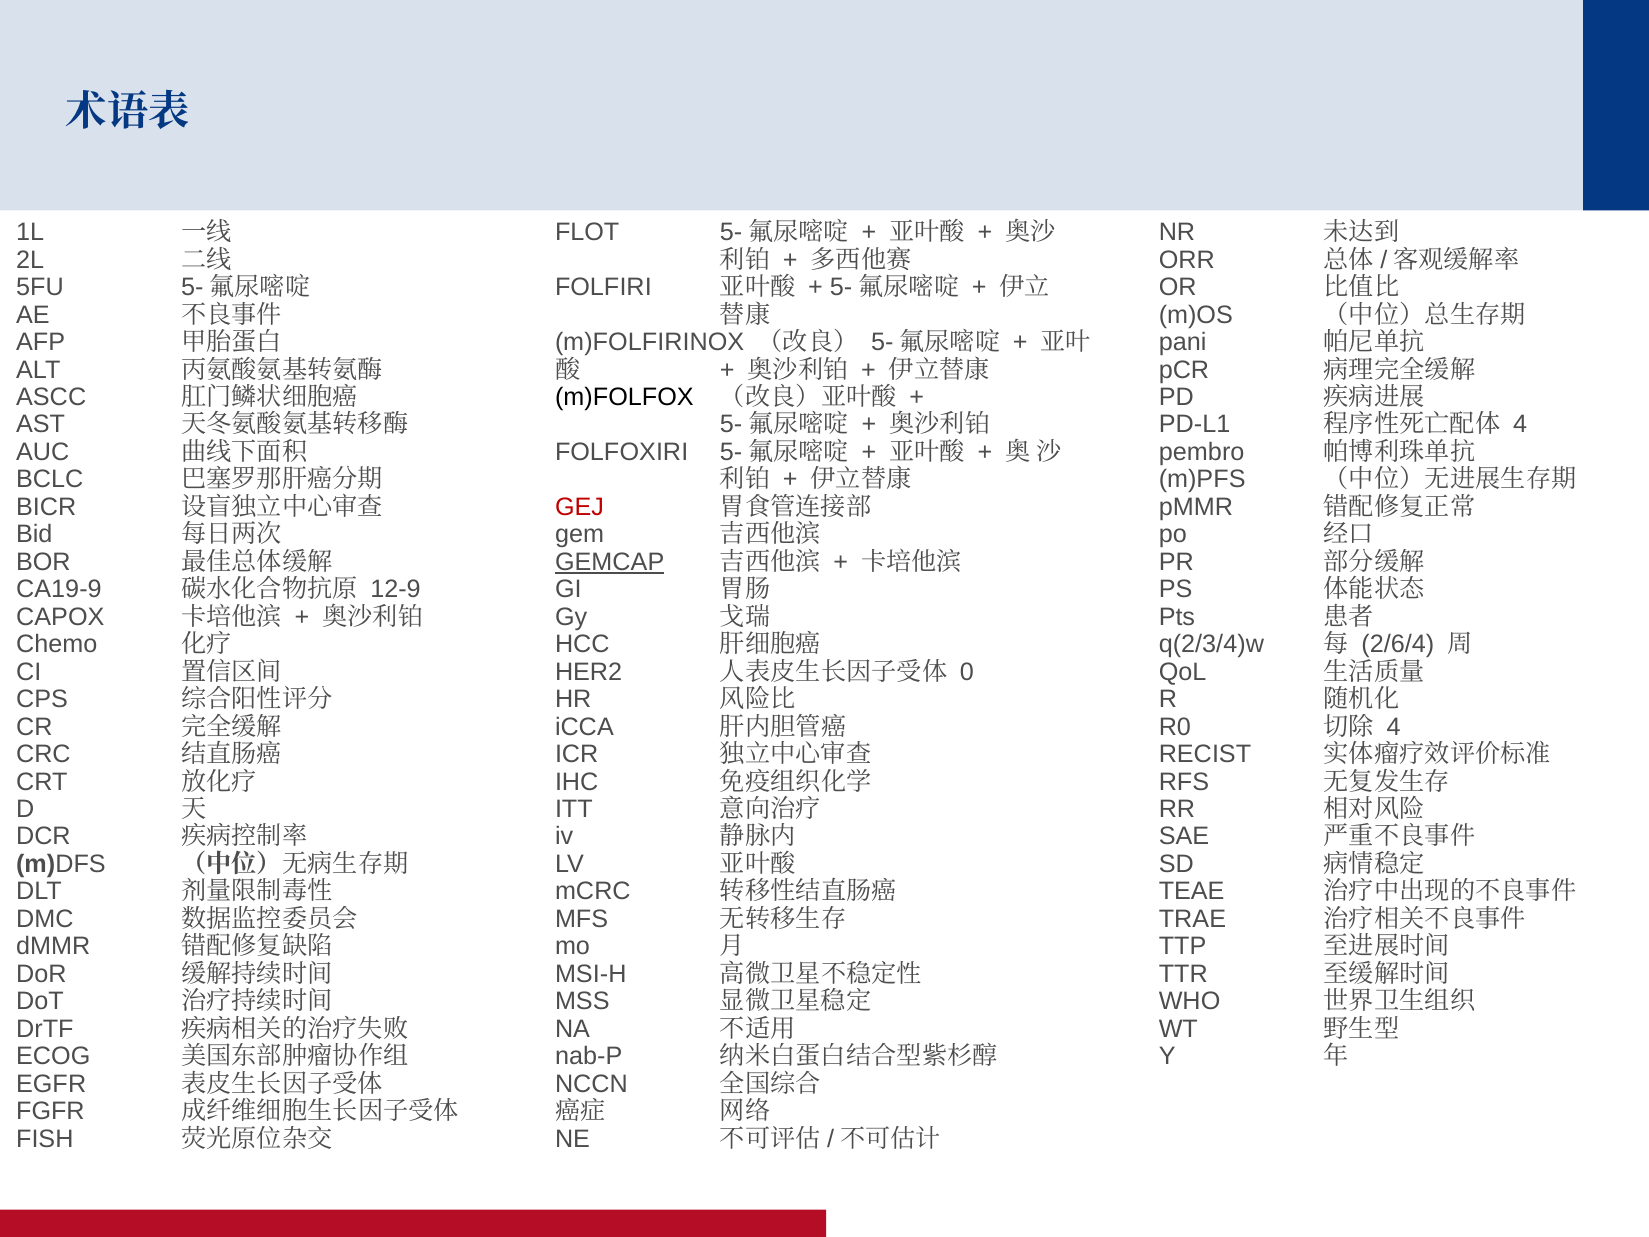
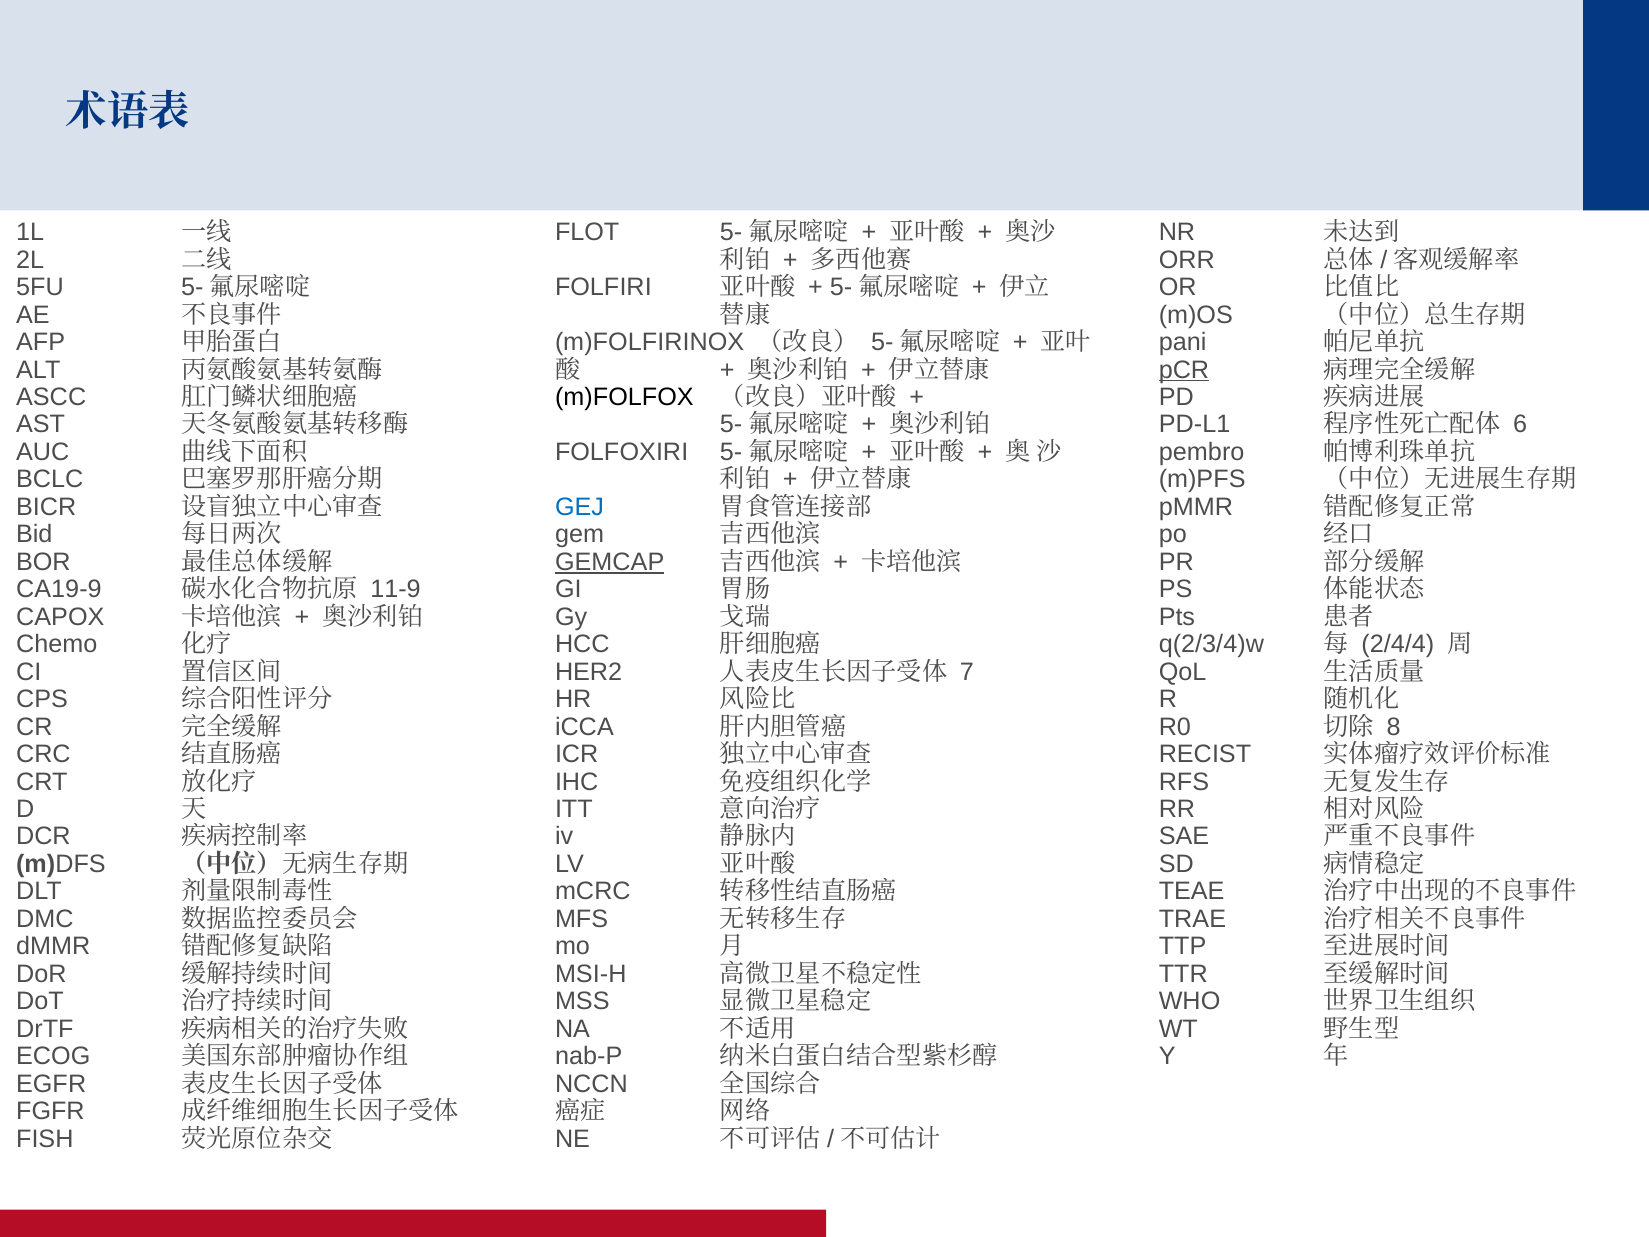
pCR underline: none -> present
4 at (1520, 425): 4 -> 6
GEJ colour: red -> blue
12-9: 12-9 -> 11-9
2/6/4: 2/6/4 -> 2/4/4
0: 0 -> 7
4 at (1394, 727): 4 -> 8
